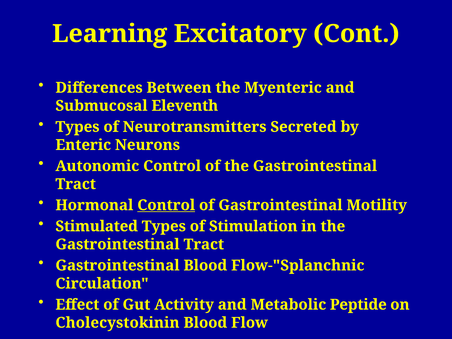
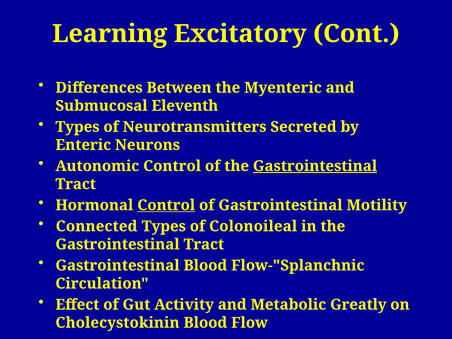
Gastrointestinal at (315, 166) underline: none -> present
Stimulated: Stimulated -> Connected
Stimulation: Stimulation -> Colonoileal
Peptide: Peptide -> Greatly
